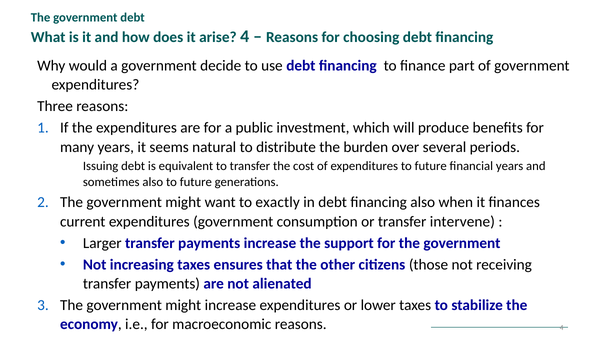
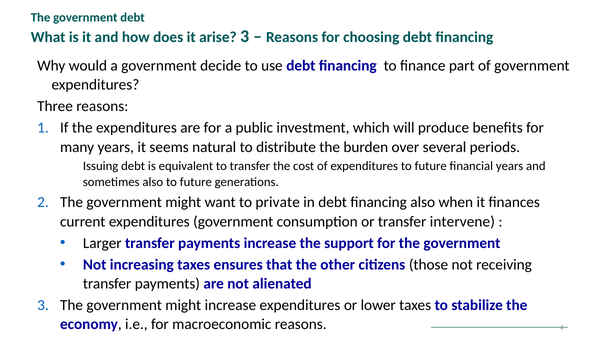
arise 4: 4 -> 3
exactly: exactly -> private
